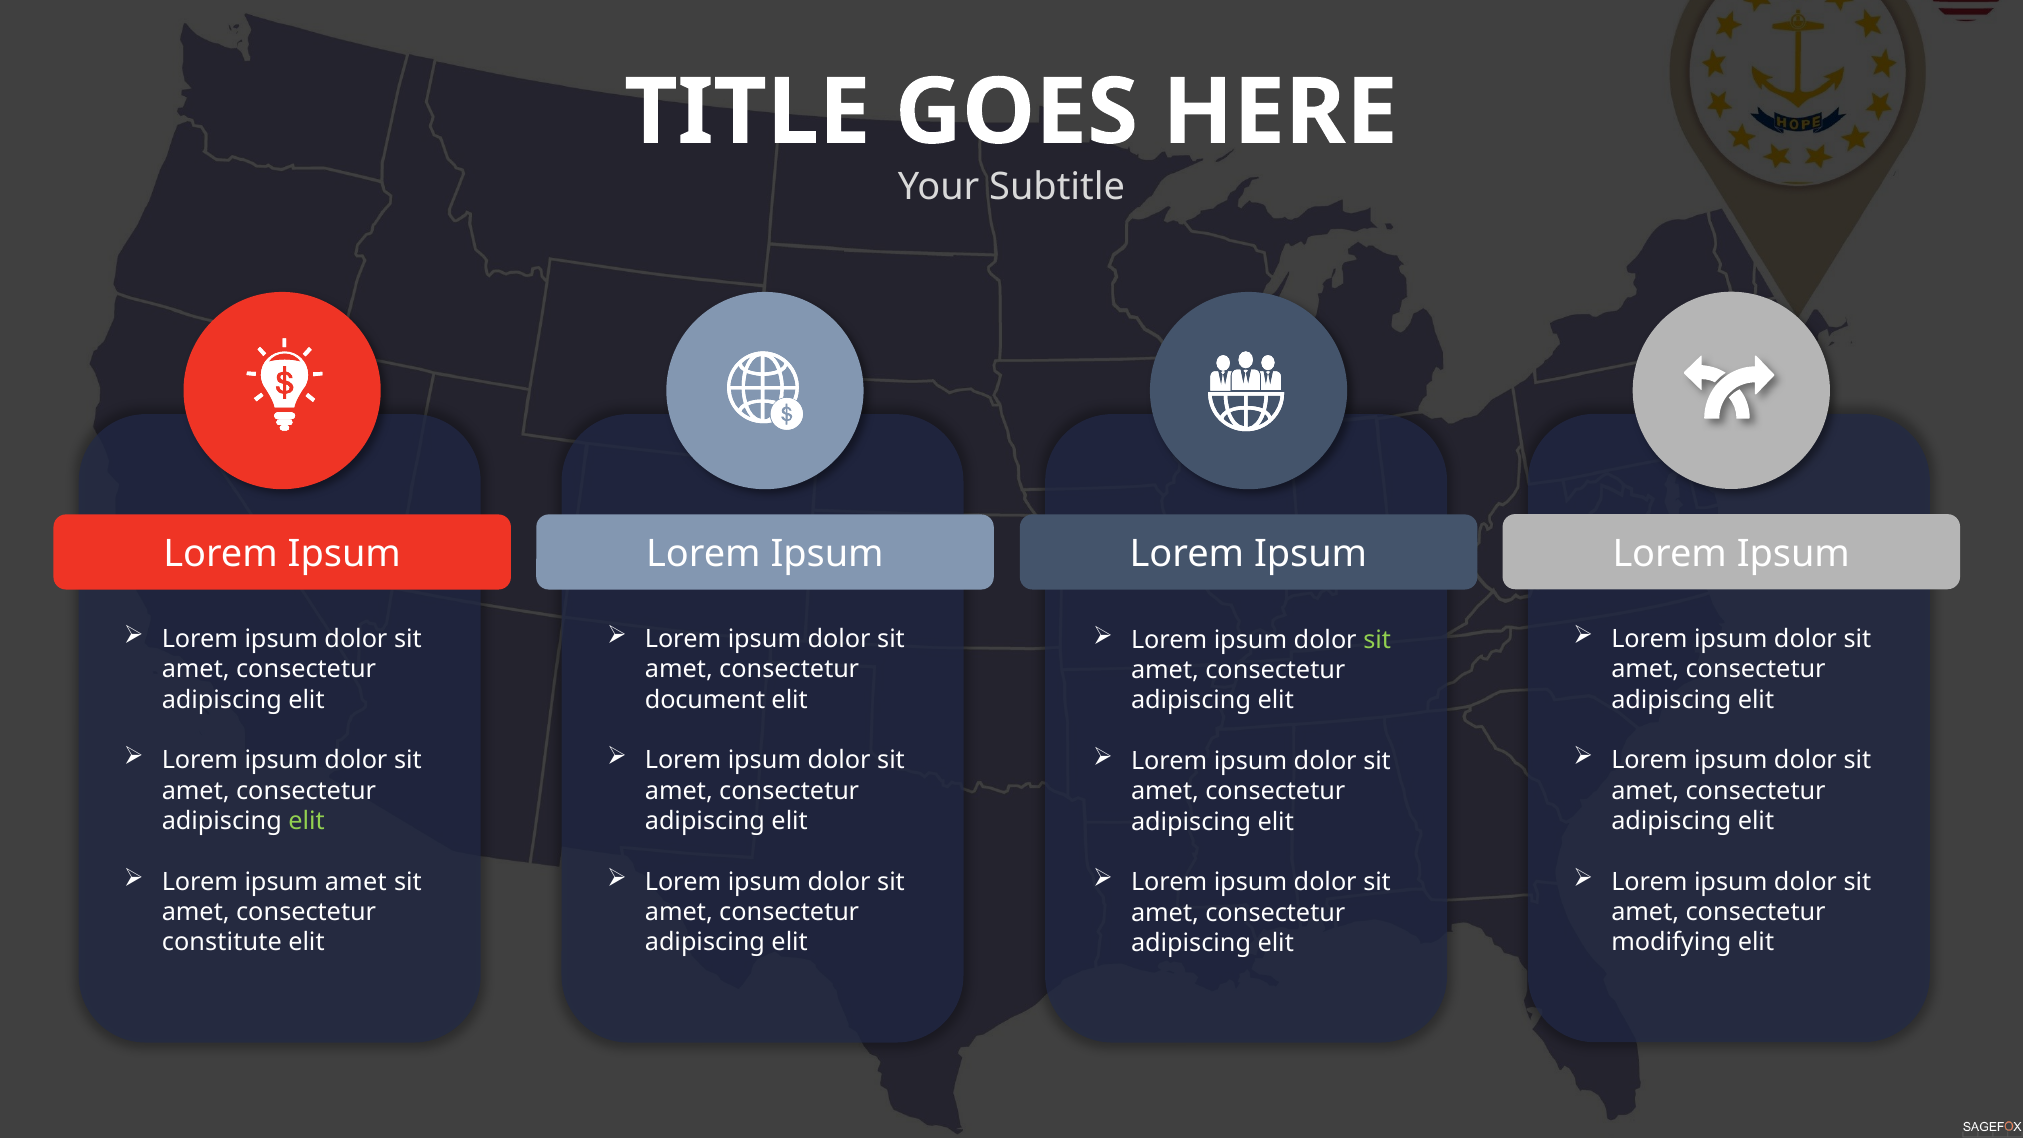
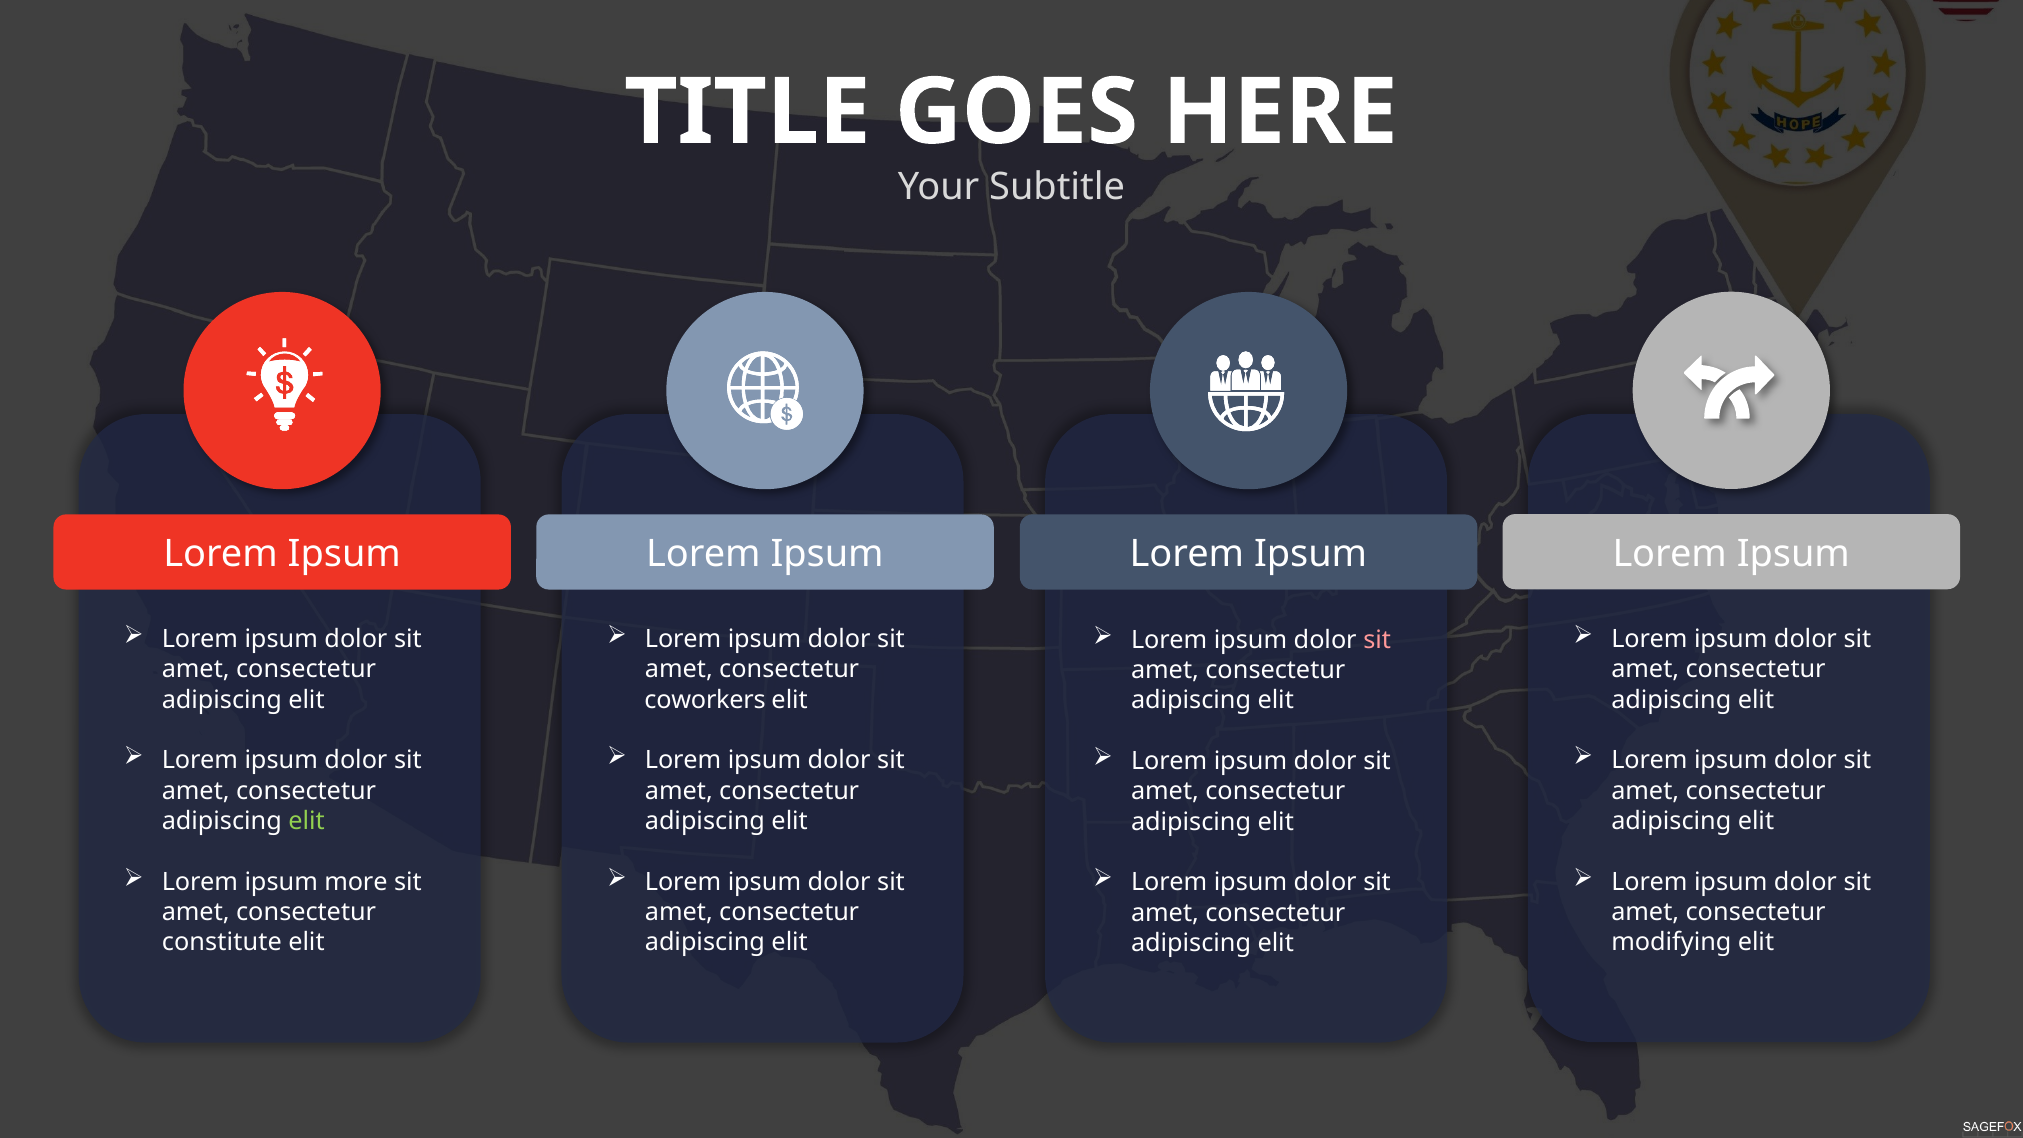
sit at (1377, 640) colour: light green -> pink
document: document -> coworkers
ipsum amet: amet -> more
